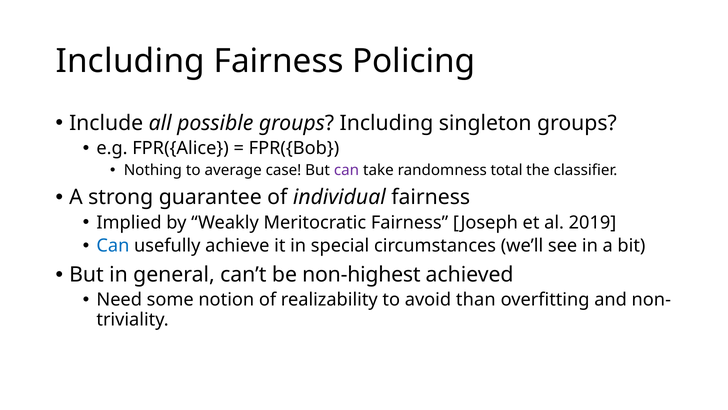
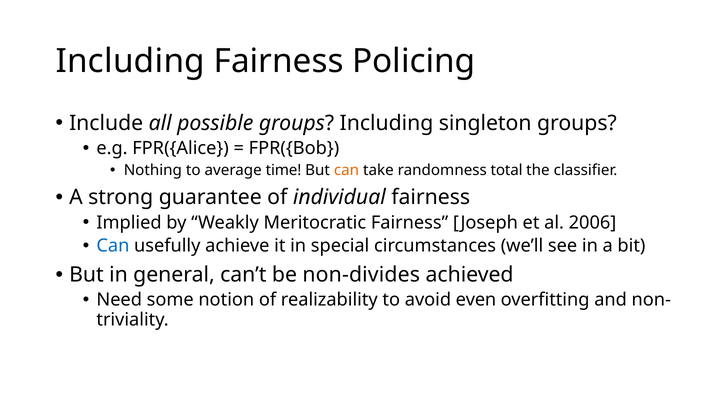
case: case -> time
can at (347, 170) colour: purple -> orange
2019: 2019 -> 2006
non-highest: non-highest -> non-divides
than: than -> even
